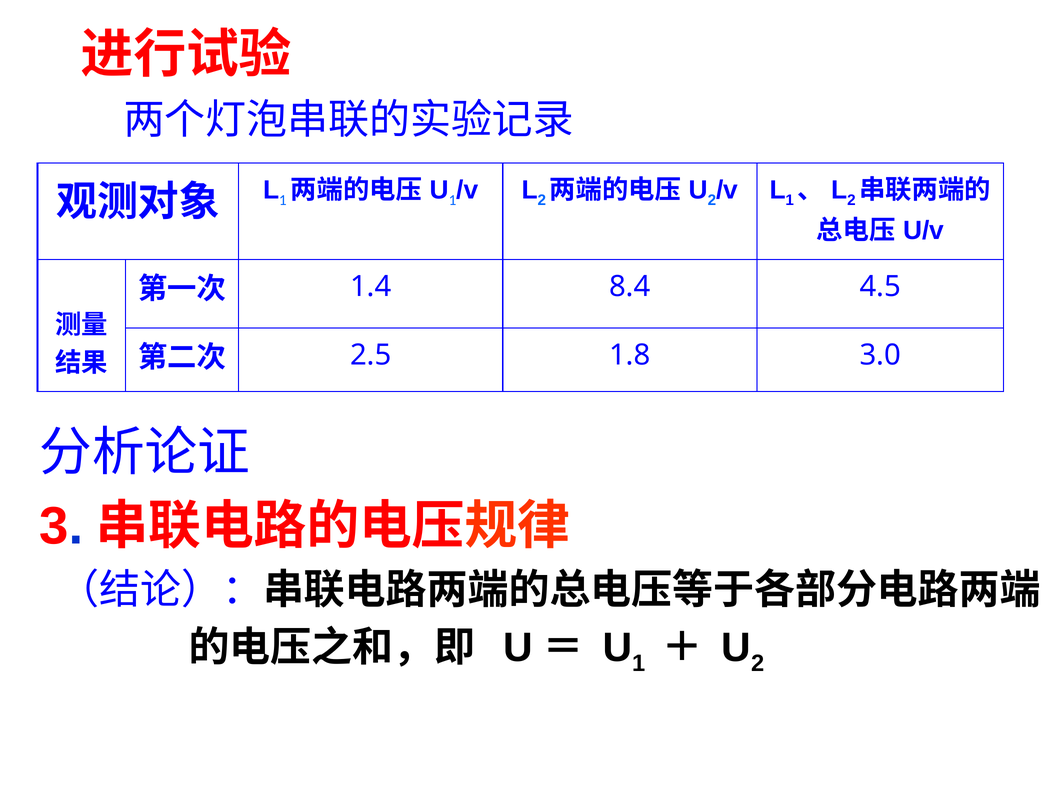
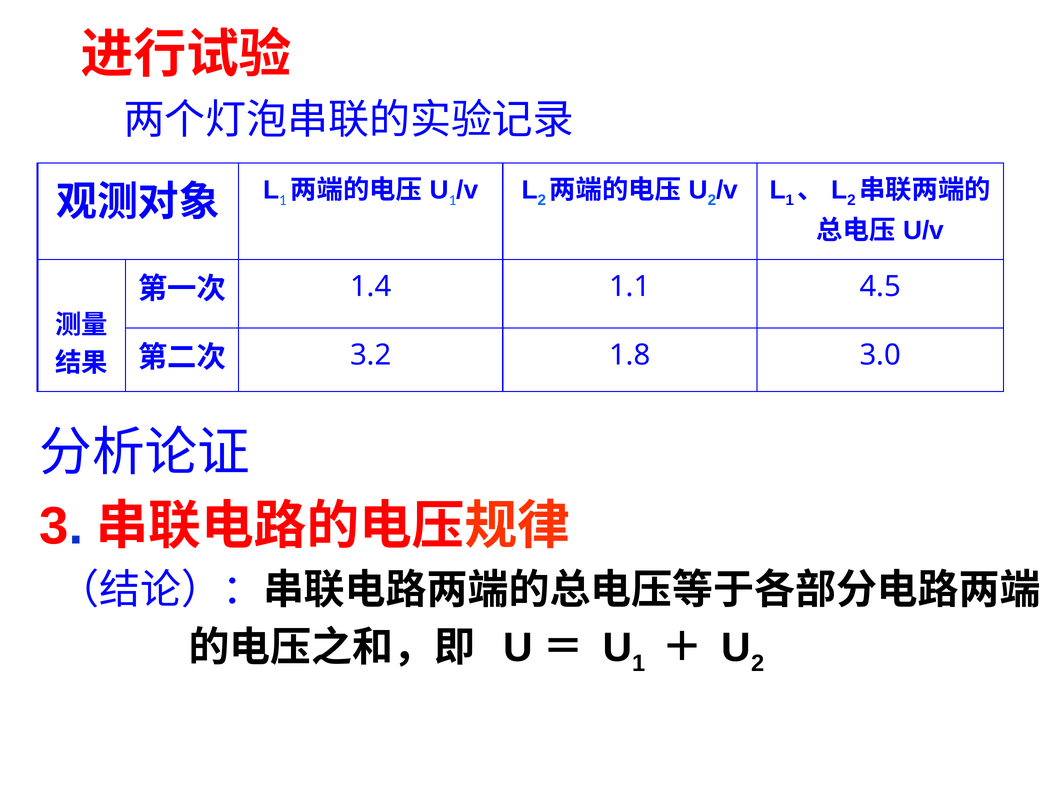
8.4: 8.4 -> 1.1
2.5: 2.5 -> 3.2
